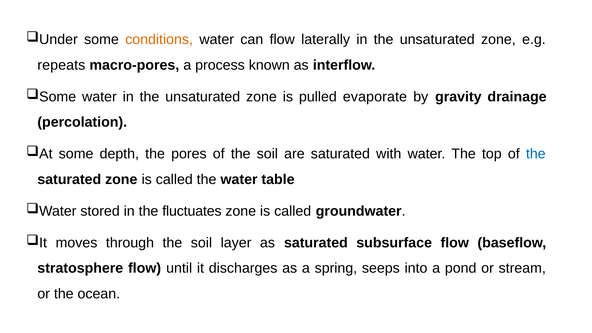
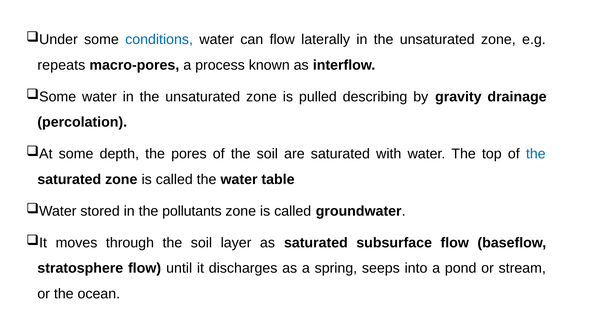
conditions colour: orange -> blue
evaporate: evaporate -> describing
fluctuates: fluctuates -> pollutants
